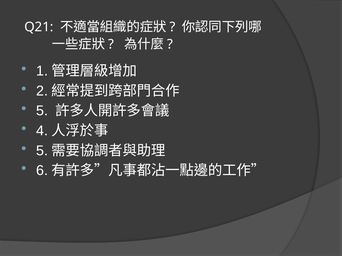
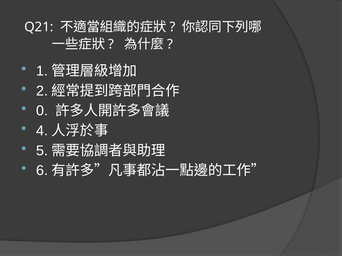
5 at (42, 111): 5 -> 0
